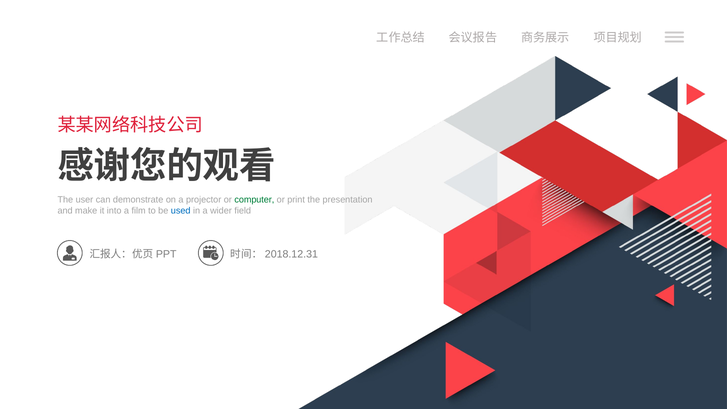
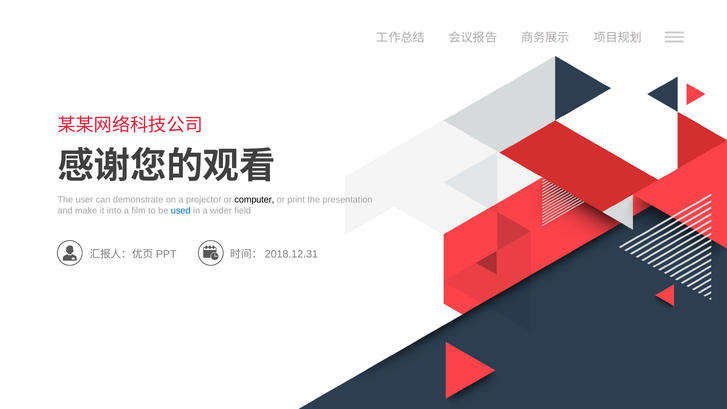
computer colour: green -> black
